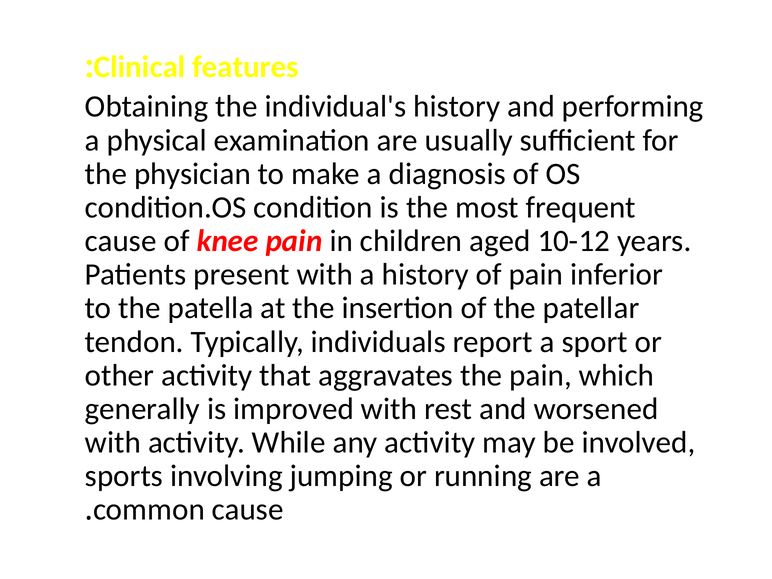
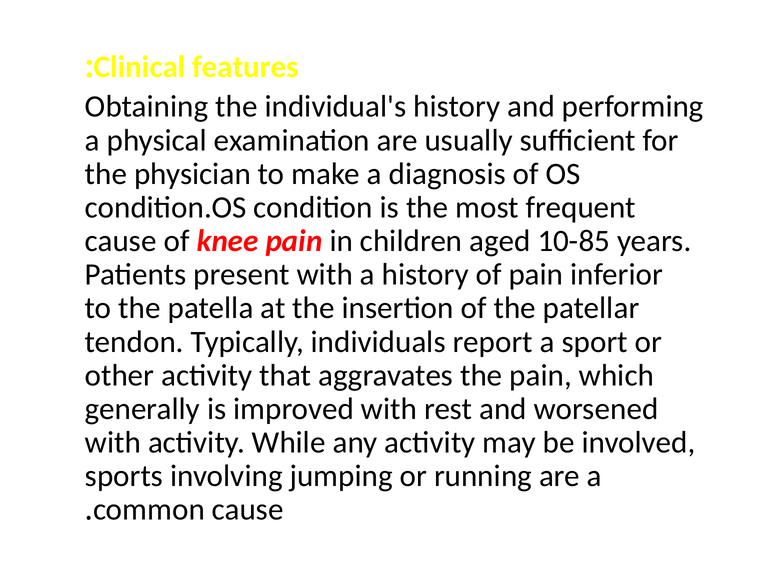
10-12: 10-12 -> 10-85
